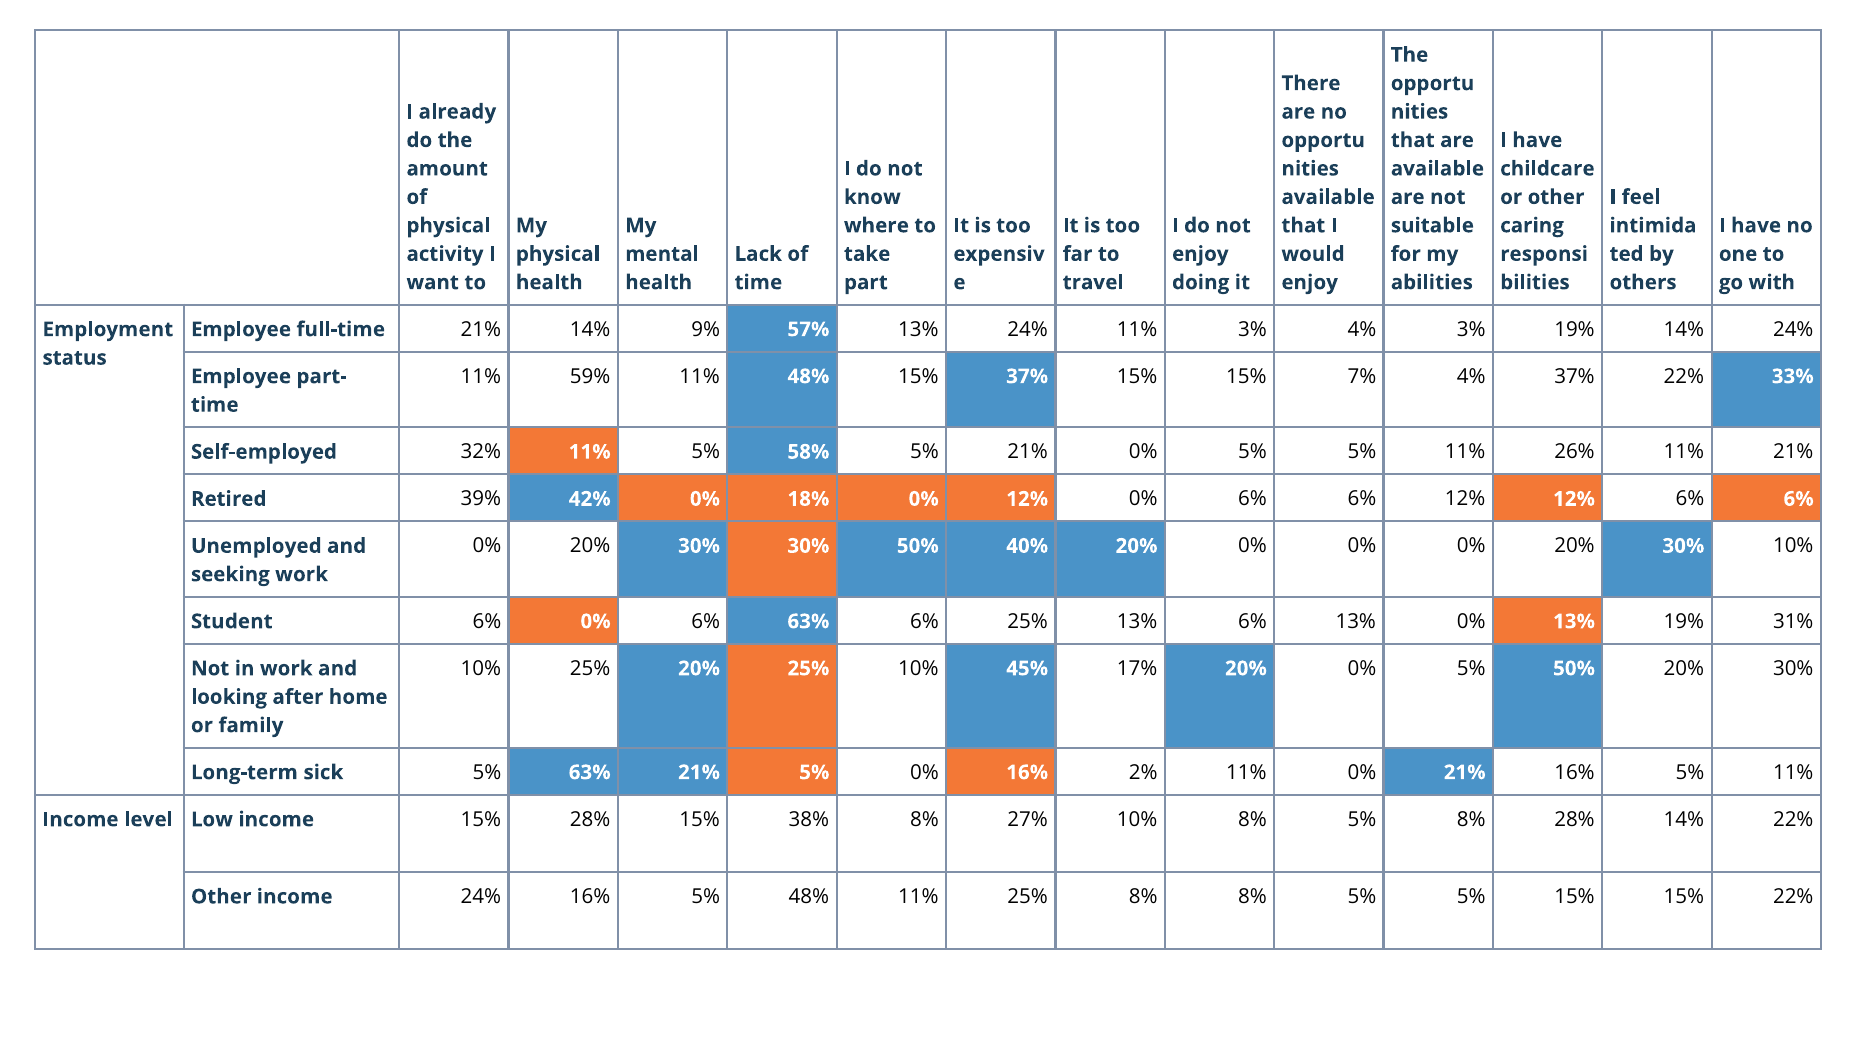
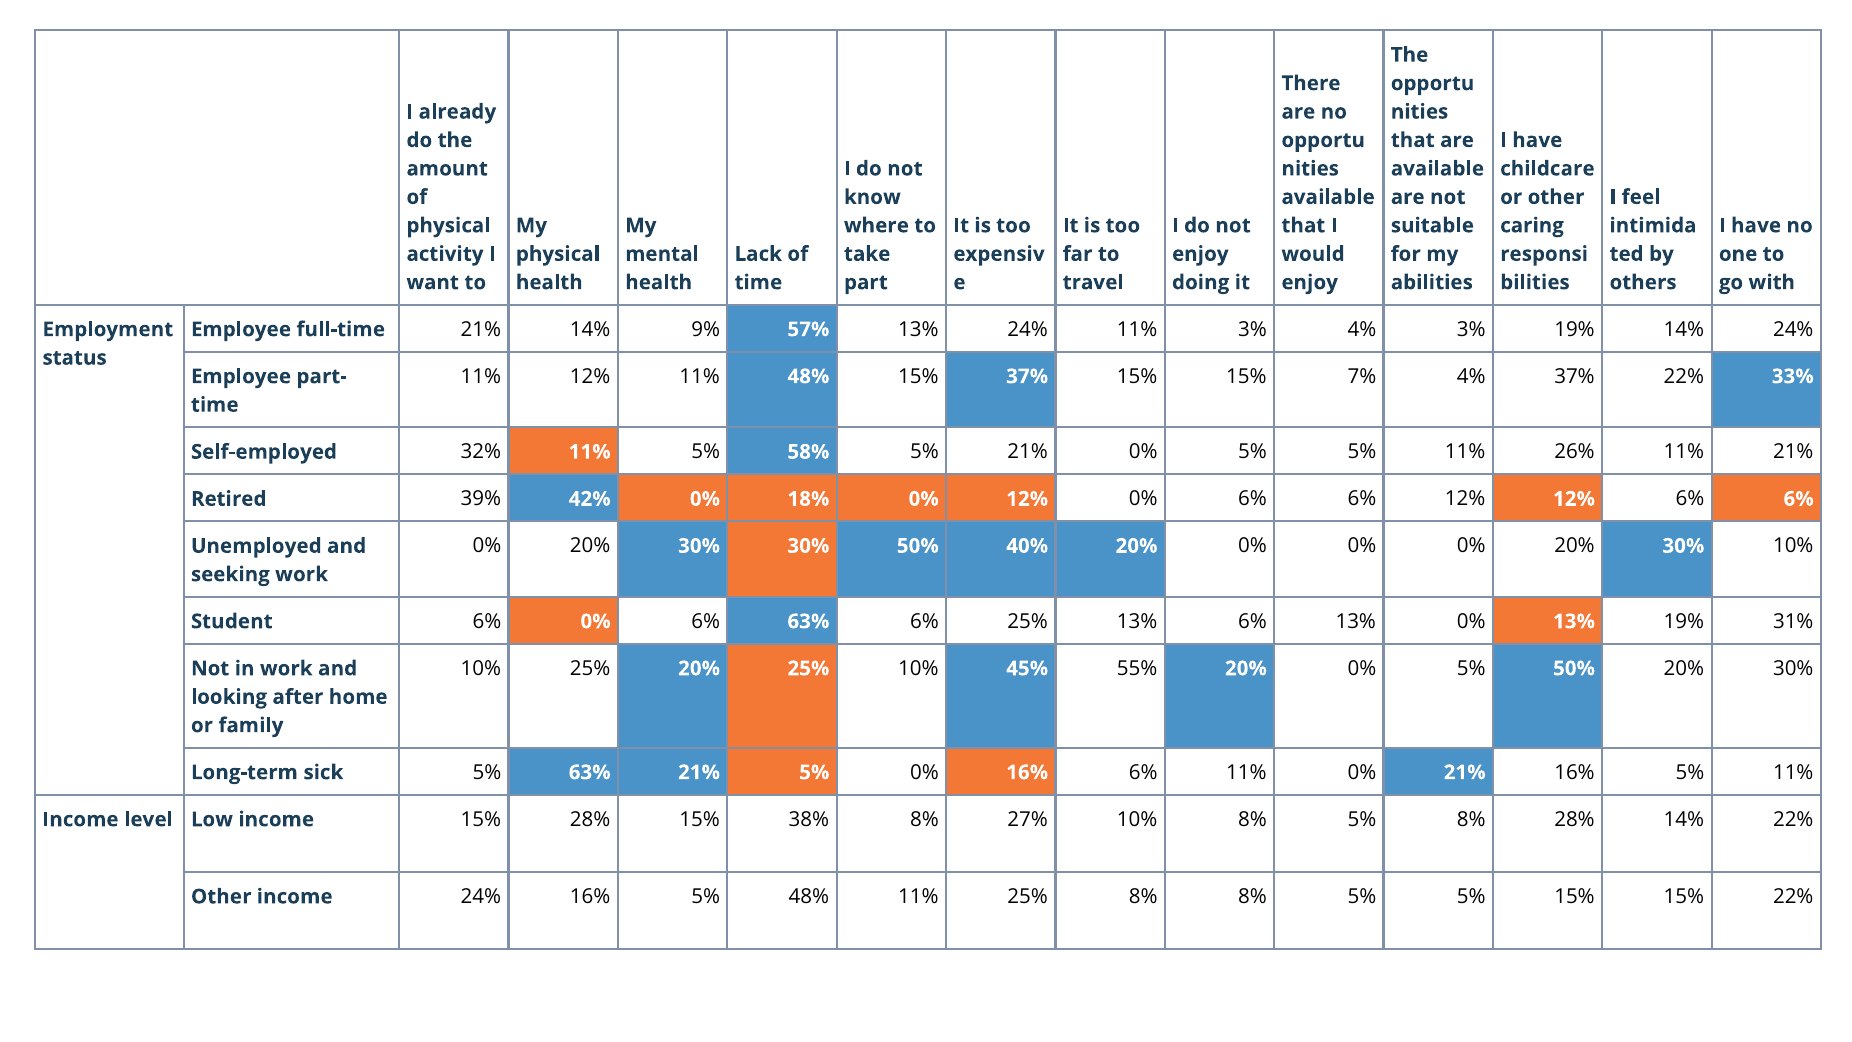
11% 59%: 59% -> 12%
17%: 17% -> 55%
16% 2%: 2% -> 6%
